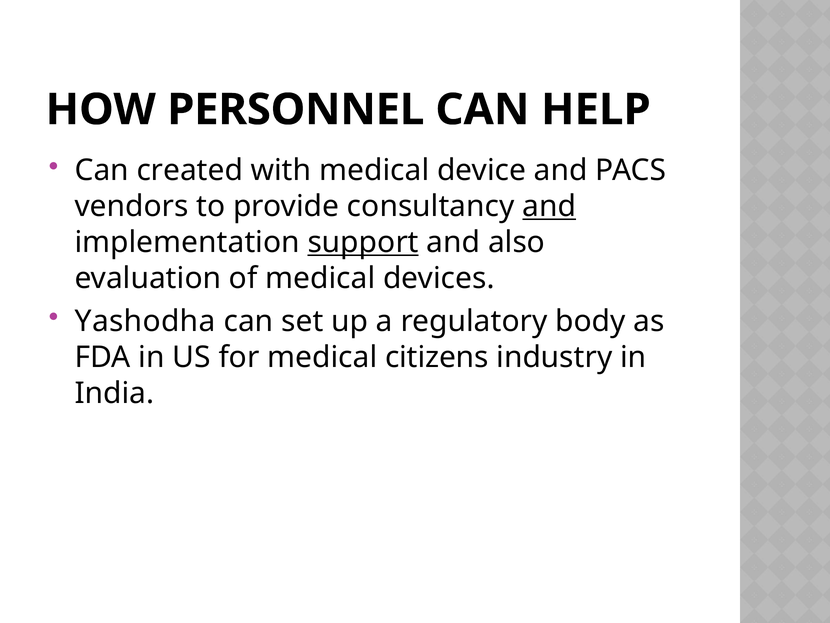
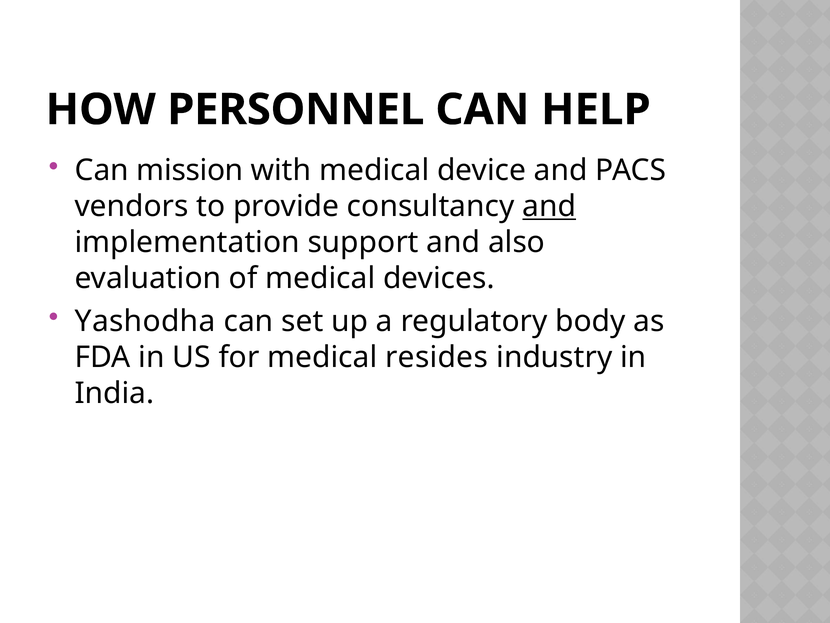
created: created -> mission
support underline: present -> none
citizens: citizens -> resides
